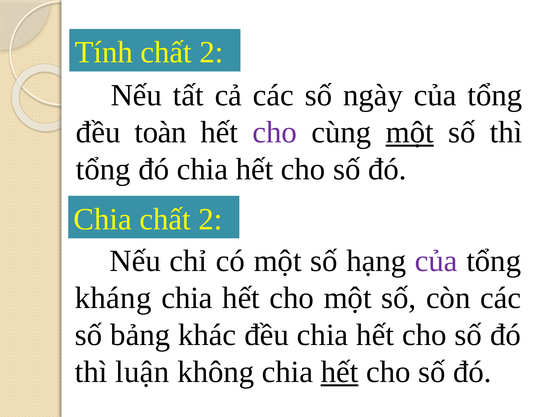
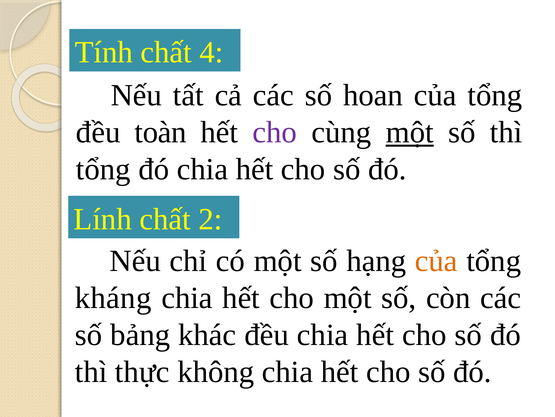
Tính chất 2: 2 -> 4
ngày: ngày -> hoan
Chia at (103, 219): Chia -> Lính
của at (436, 260) colour: purple -> orange
luận: luận -> thực
hết at (340, 371) underline: present -> none
